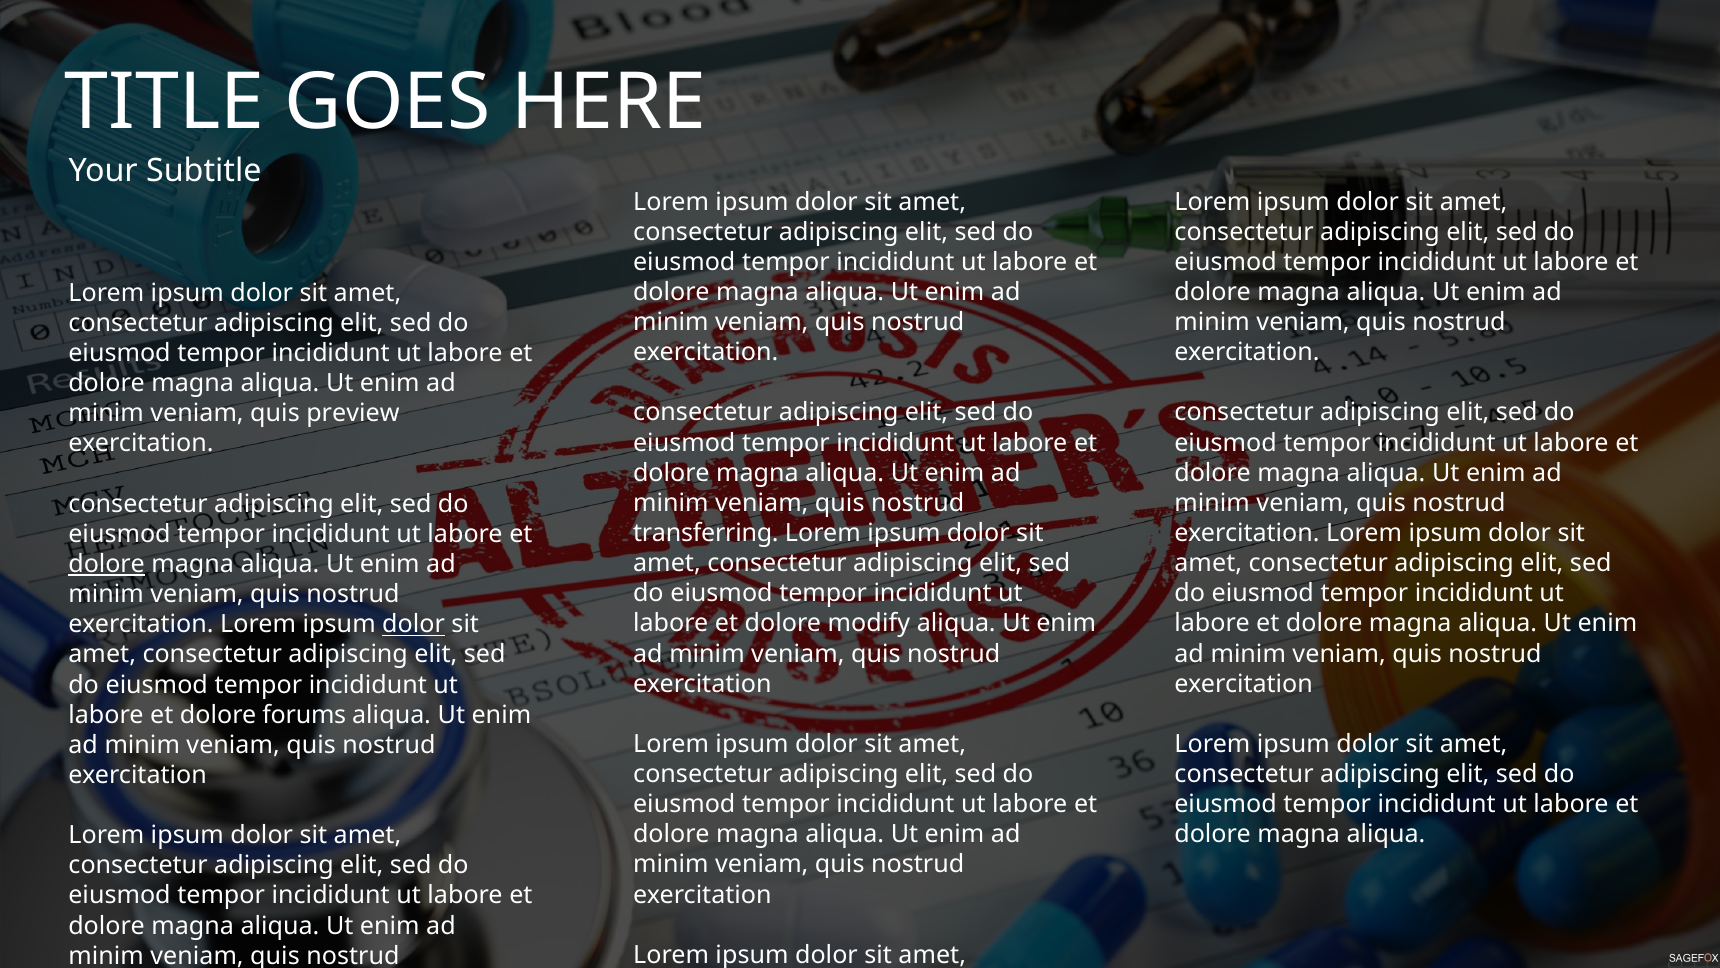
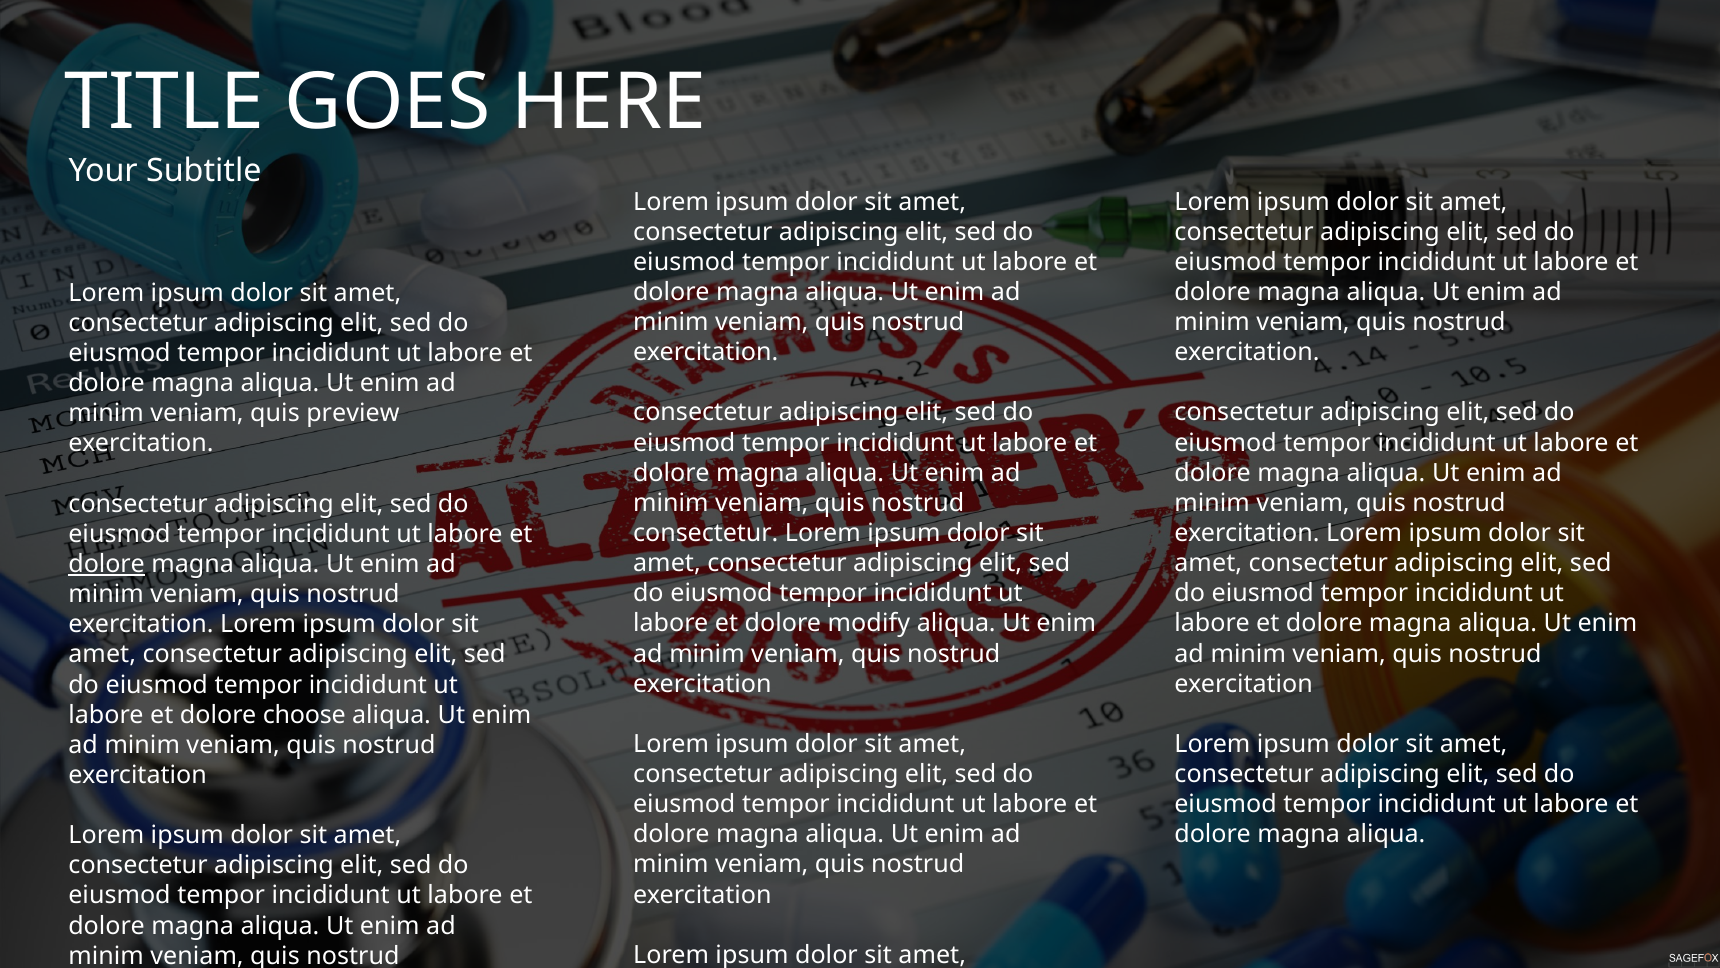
transferring at (706, 533): transferring -> consectetur
dolor at (414, 624) underline: present -> none
forums: forums -> choose
